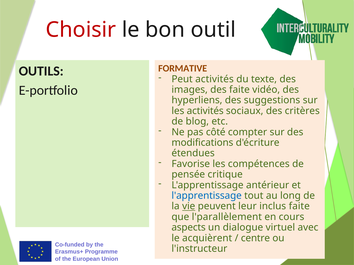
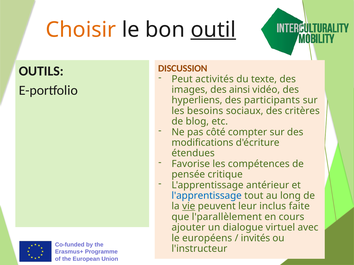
Choisir colour: red -> orange
outil underline: none -> present
FORMATIVE: FORMATIVE -> DISCUSSION
des faite: faite -> ainsi
suggestions: suggestions -> participants
les activités: activités -> besoins
aspects: aspects -> ajouter
acquièrent: acquièrent -> européens
centre: centre -> invités
